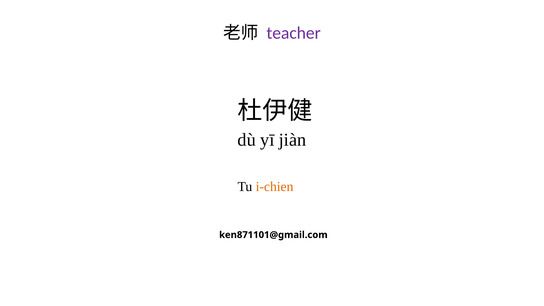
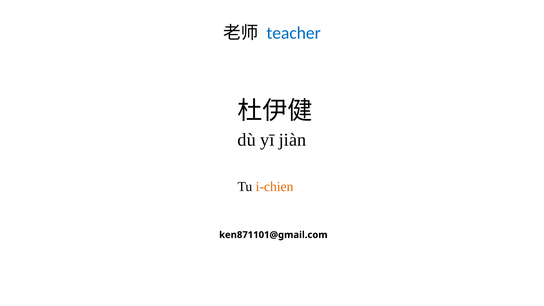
teacher colour: purple -> blue
